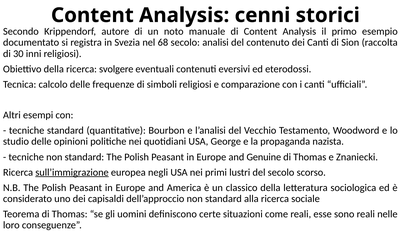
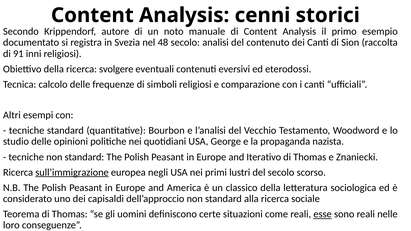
68: 68 -> 48
30: 30 -> 91
Genuine: Genuine -> Iterativo
esse underline: none -> present
